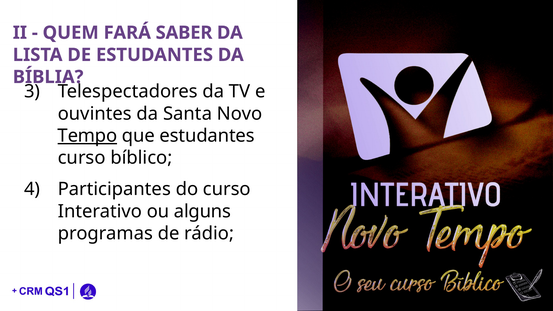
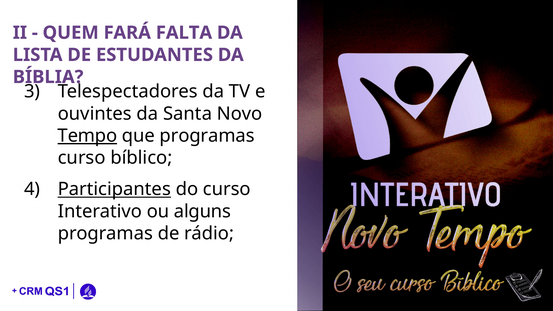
SABER: SABER -> FALTA
que estudantes: estudantes -> programas
Participantes underline: none -> present
